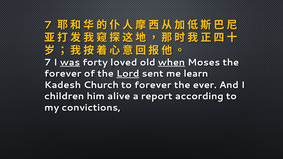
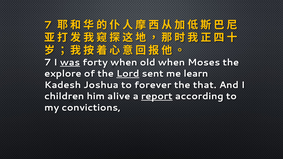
forty loved: loved -> when
when at (171, 62) underline: present -> none
forever at (63, 74): forever -> explore
Church: Church -> Joshua
ever: ever -> that
report underline: none -> present
